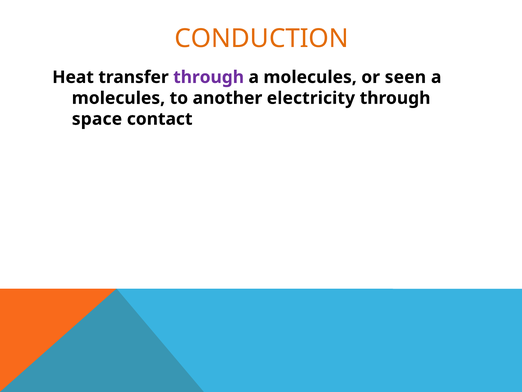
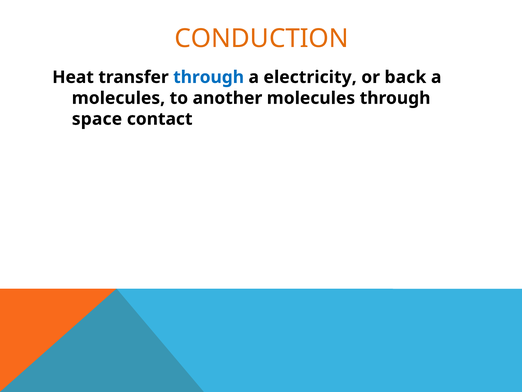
through at (209, 77) colour: purple -> blue
molecules at (310, 77): molecules -> electricity
seen: seen -> back
another electricity: electricity -> molecules
